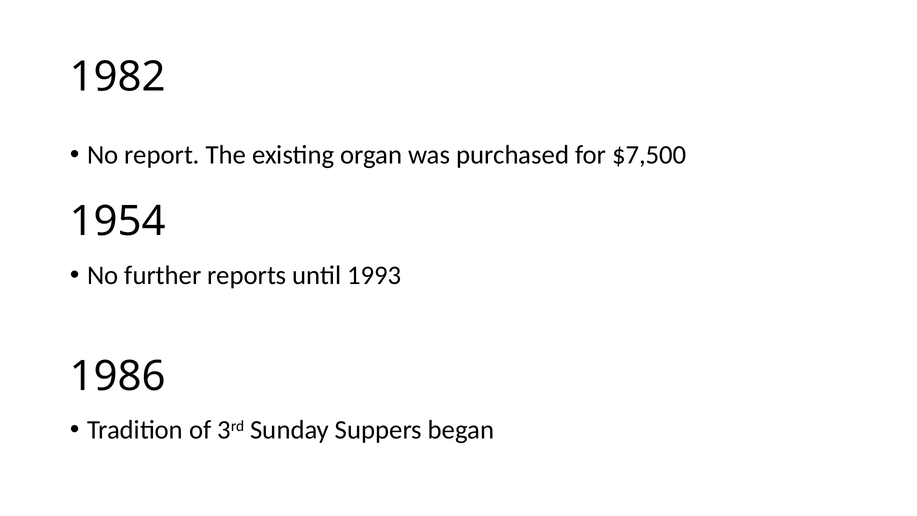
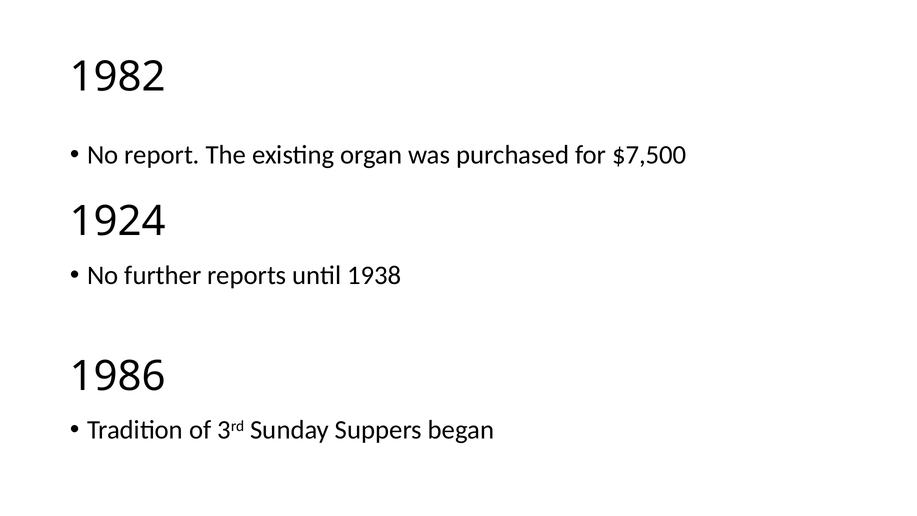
1954: 1954 -> 1924
1993: 1993 -> 1938
